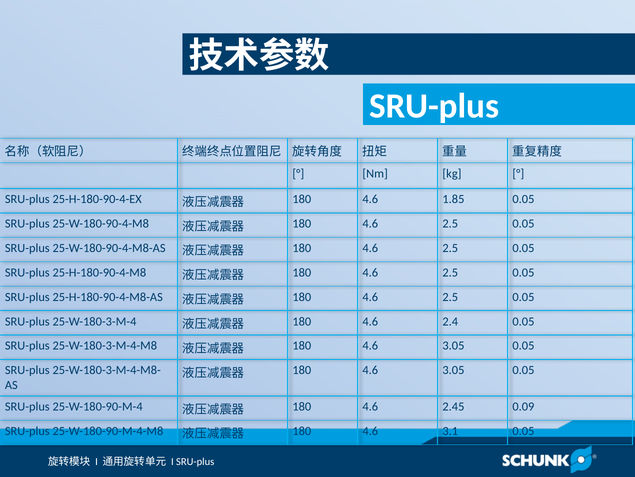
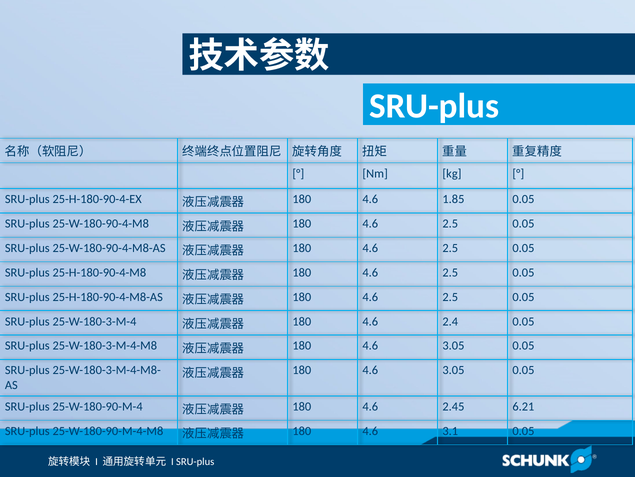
0.09: 0.09 -> 6.21
